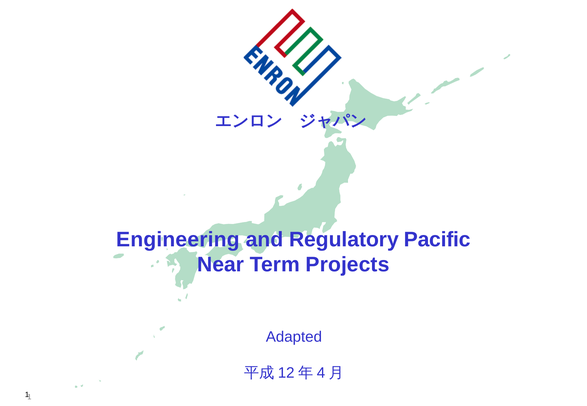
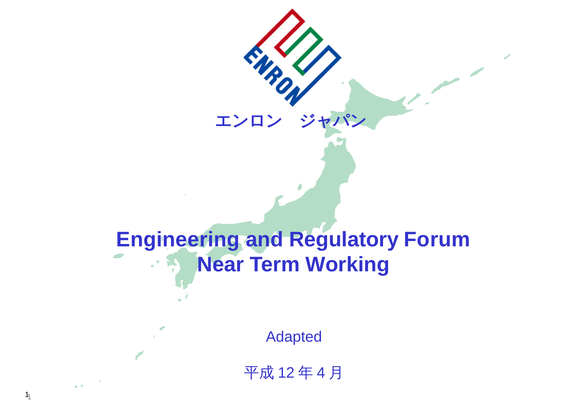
Pacific: Pacific -> Forum
Projects: Projects -> Working
